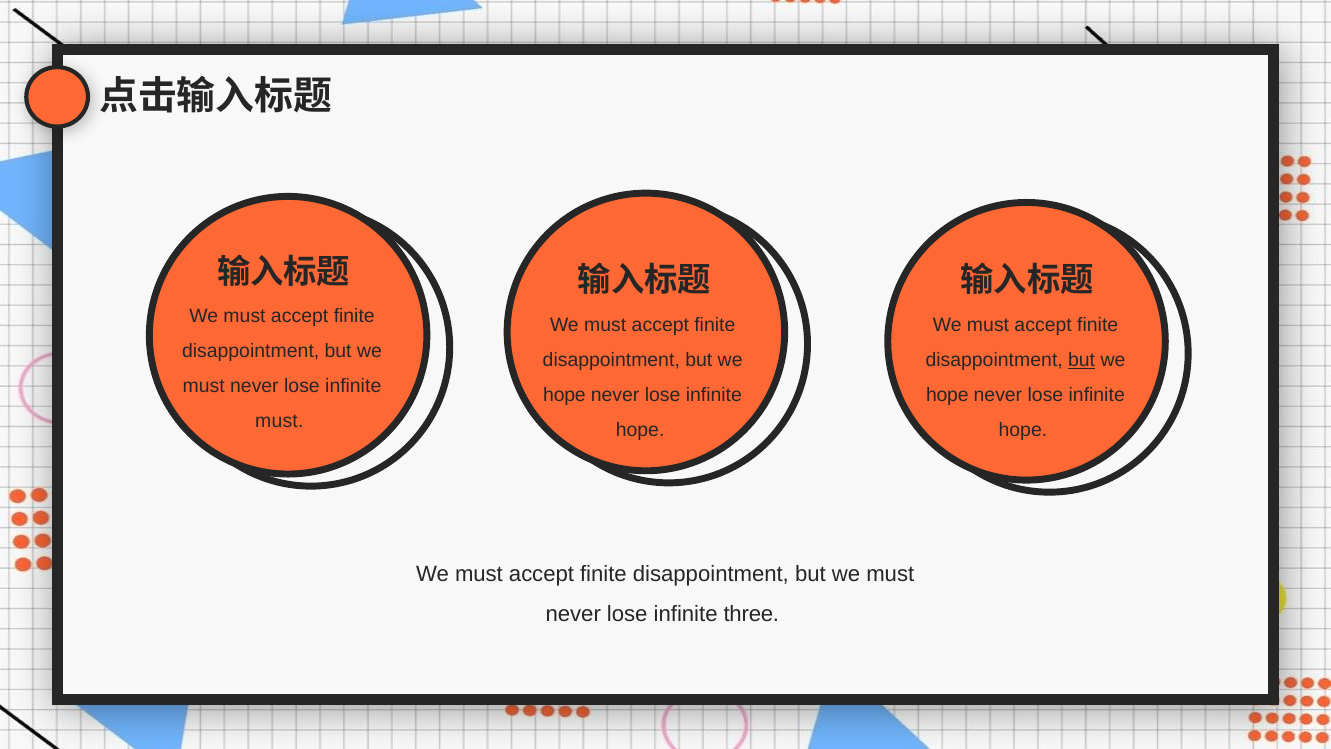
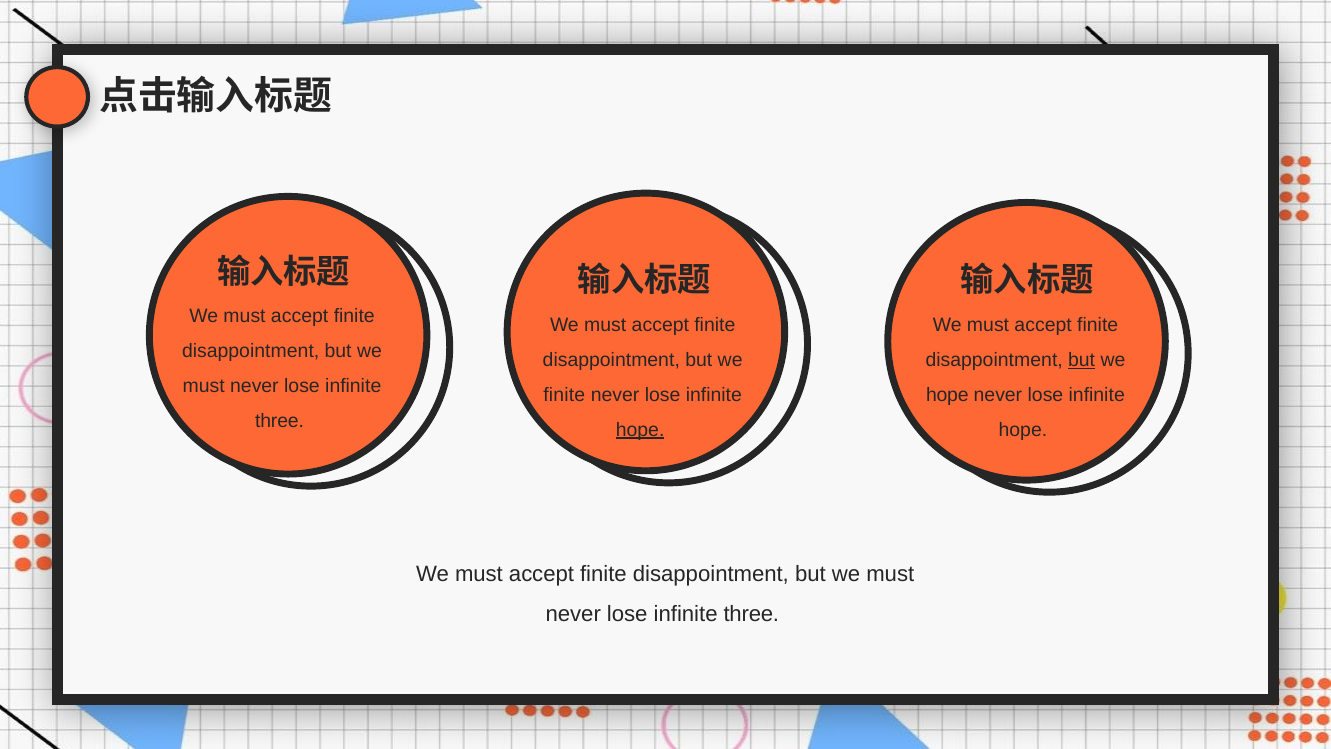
hope at (564, 395): hope -> finite
must at (279, 421): must -> three
hope at (640, 429) underline: none -> present
